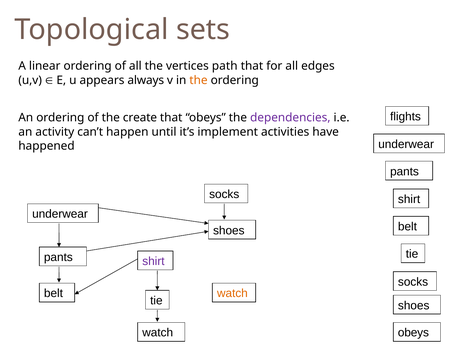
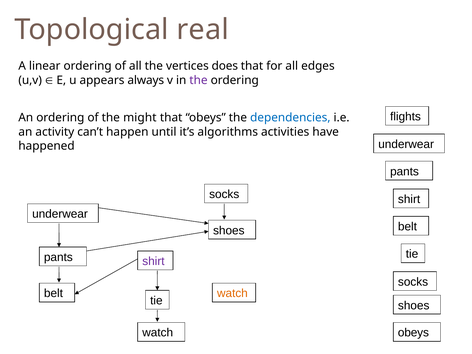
sets: sets -> real
path: path -> does
the at (198, 80) colour: orange -> purple
create: create -> might
dependencies colour: purple -> blue
implement: implement -> algorithms
